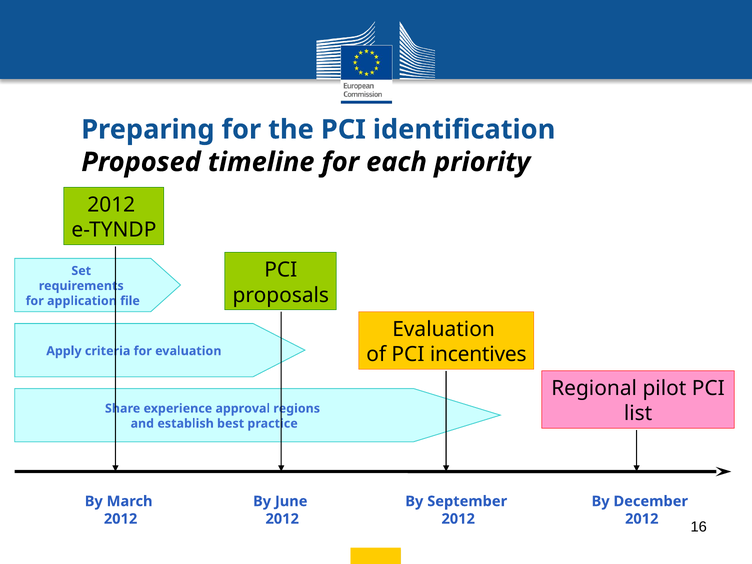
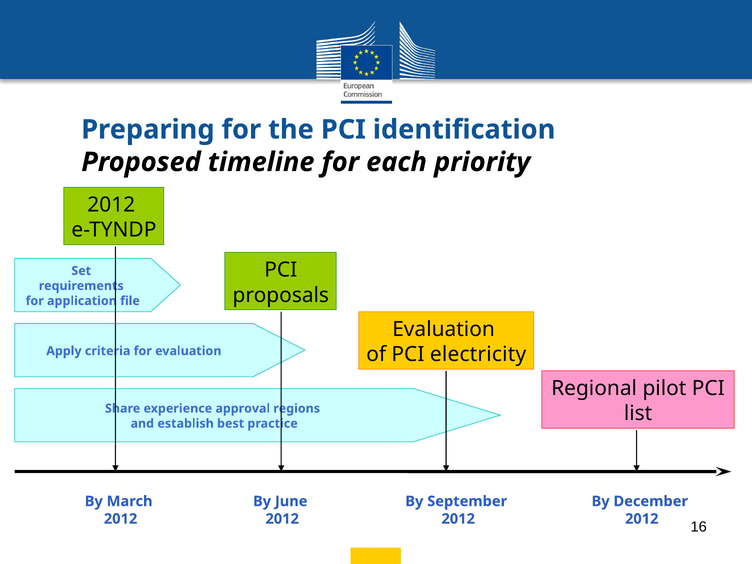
incentives: incentives -> electricity
